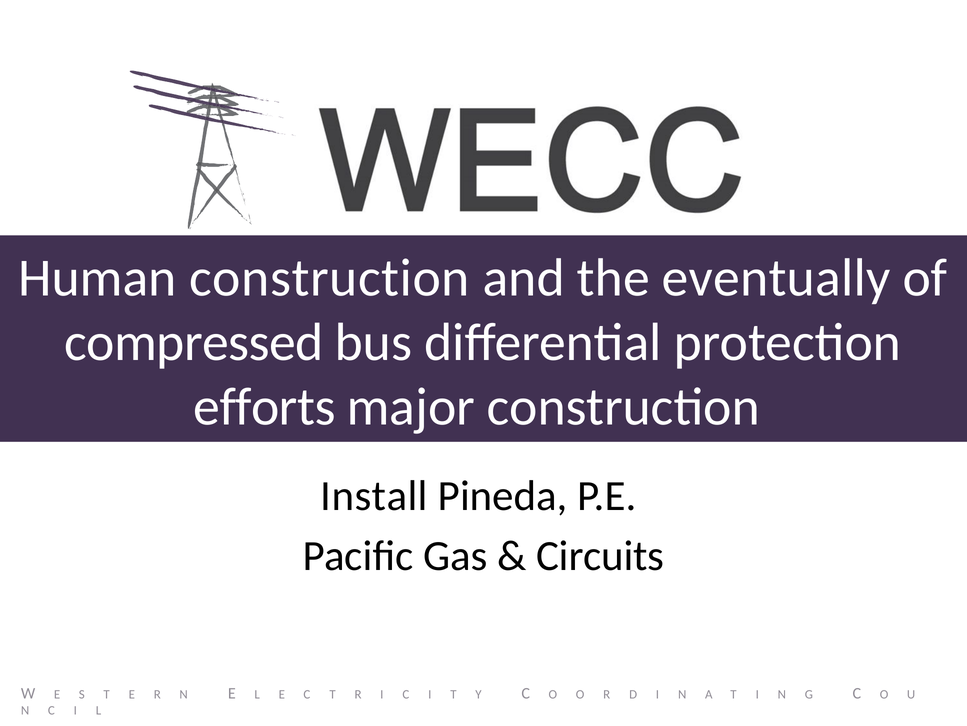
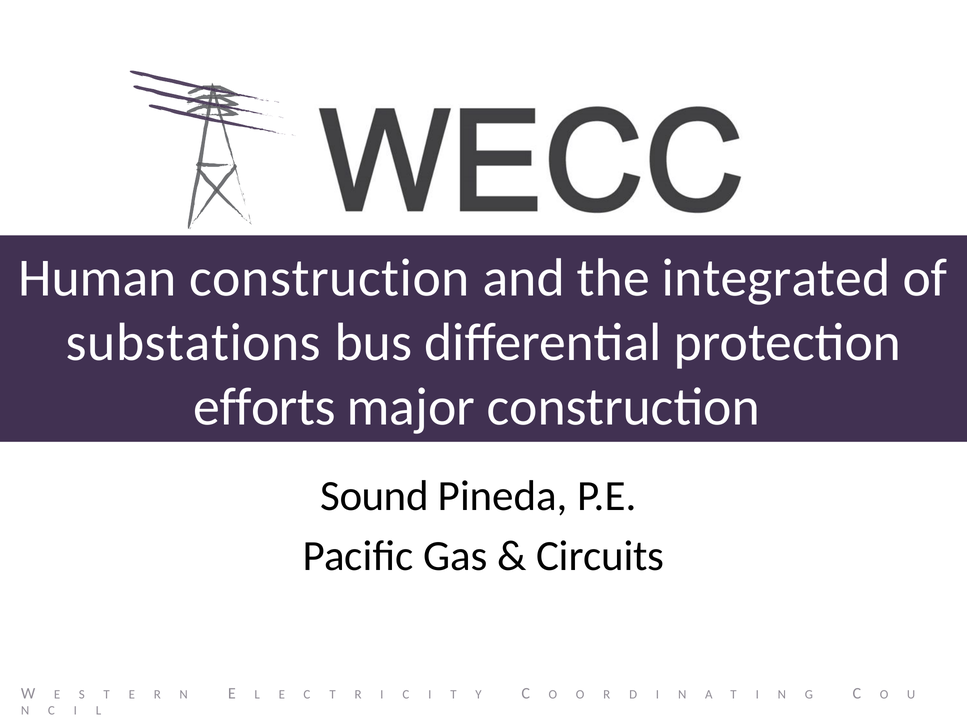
eventually: eventually -> integrated
compressed: compressed -> substations
Install: Install -> Sound
